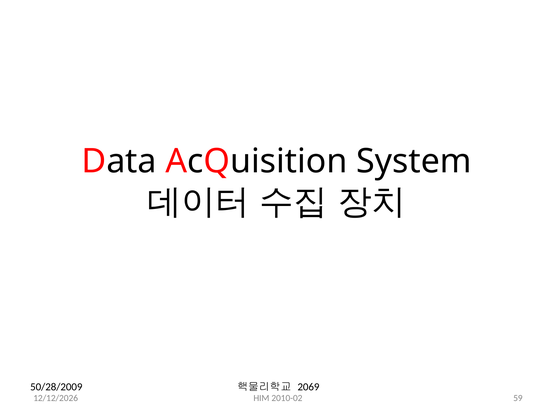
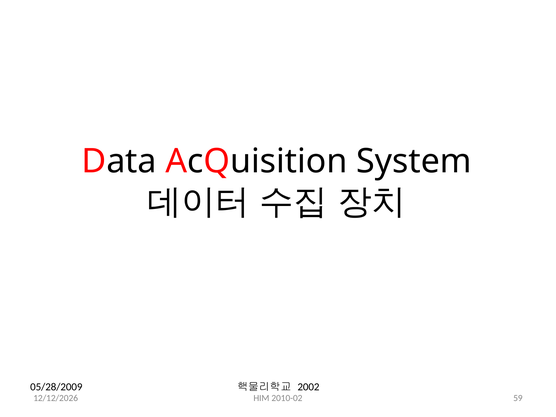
50/28/2009: 50/28/2009 -> 05/28/2009
2069: 2069 -> 2002
